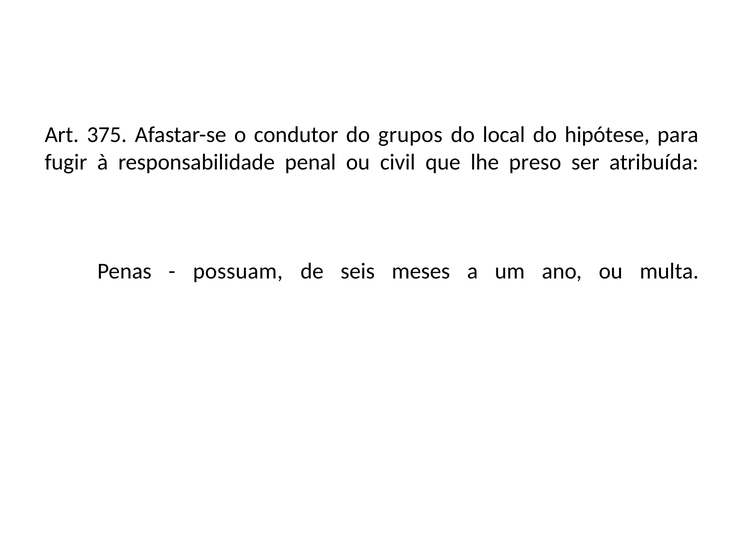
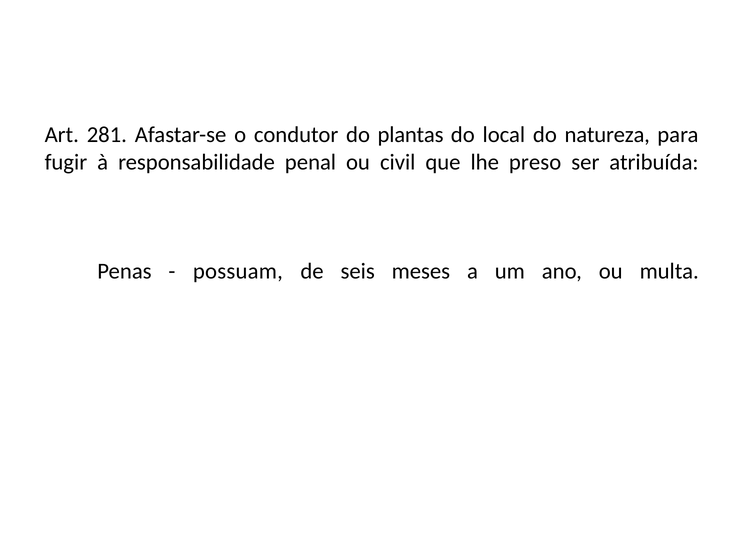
375: 375 -> 281
grupos: grupos -> plantas
hipótese: hipótese -> natureza
